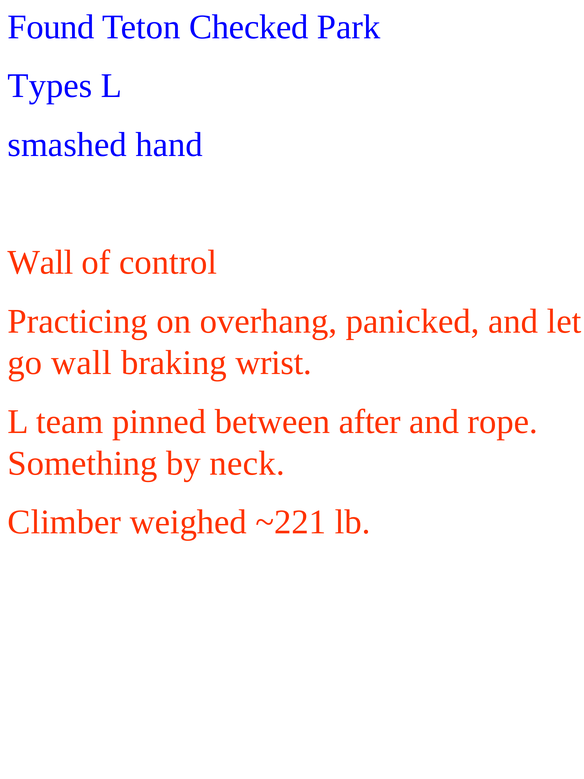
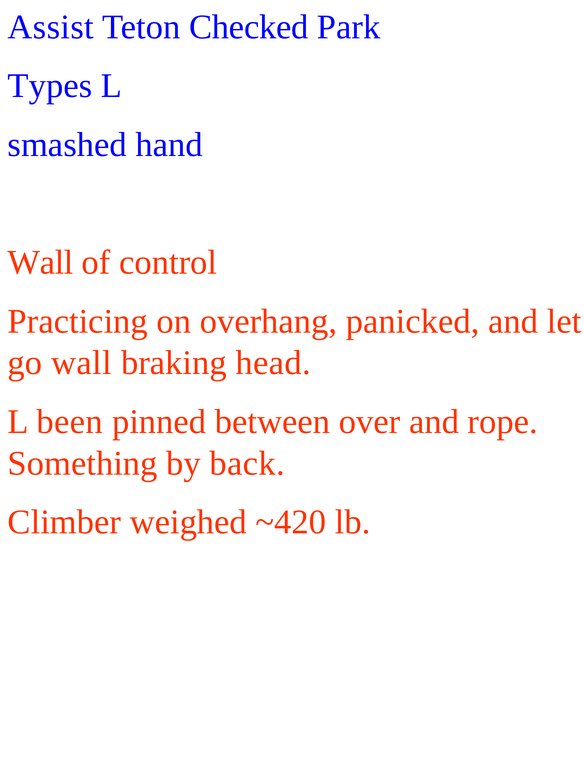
Found: Found -> Assist
wrist: wrist -> head
team: team -> been
after: after -> over
neck: neck -> back
~221: ~221 -> ~420
